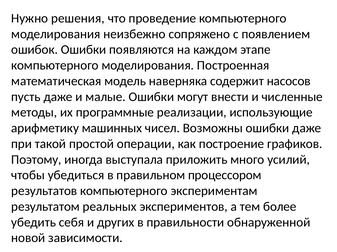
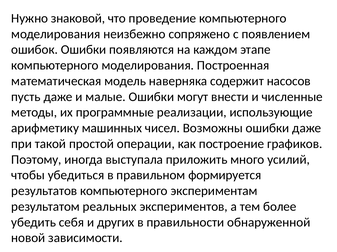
решения: решения -> знаковой
процессором: процессором -> формируется
